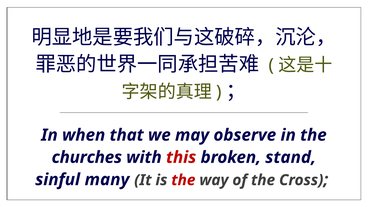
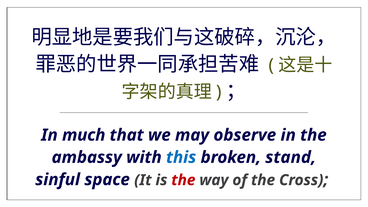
when: when -> much
churches: churches -> ambassy
this colour: red -> blue
many: many -> space
